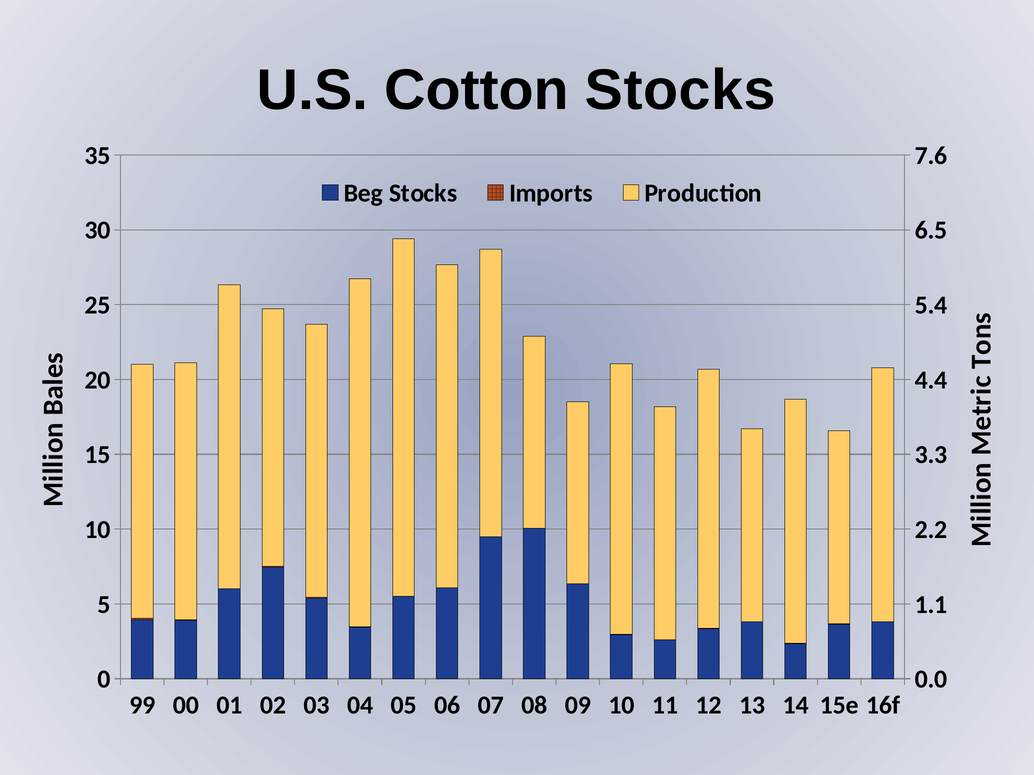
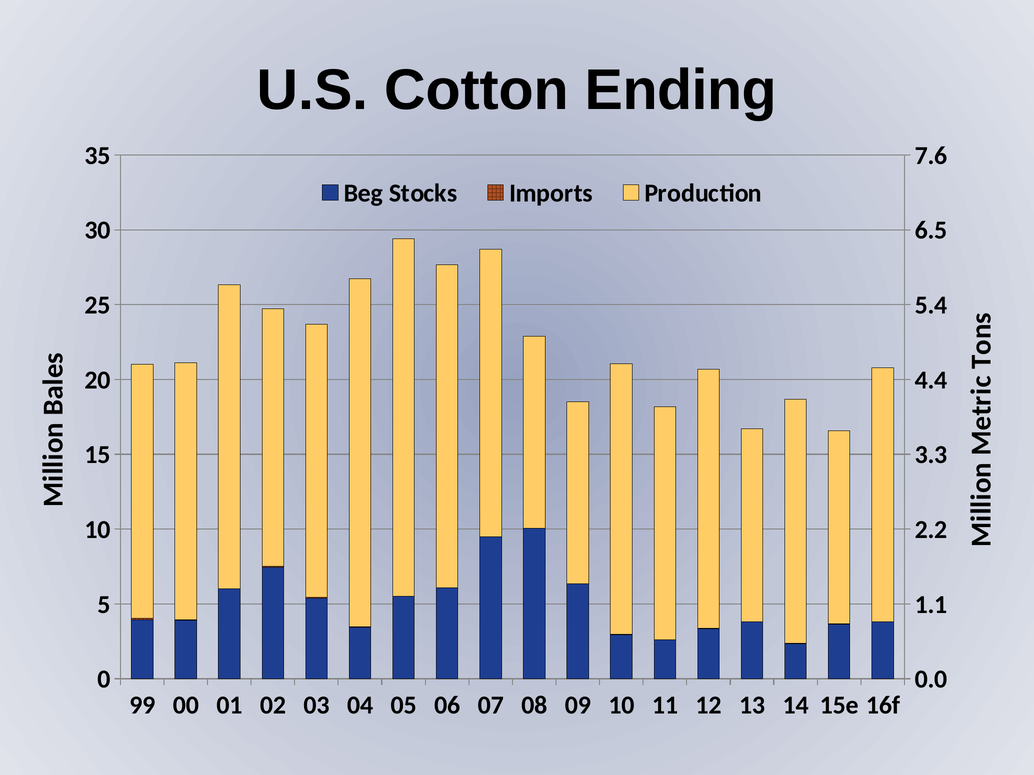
Cotton Stocks: Stocks -> Ending
